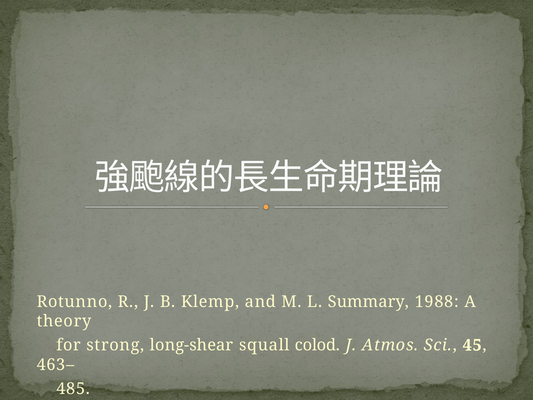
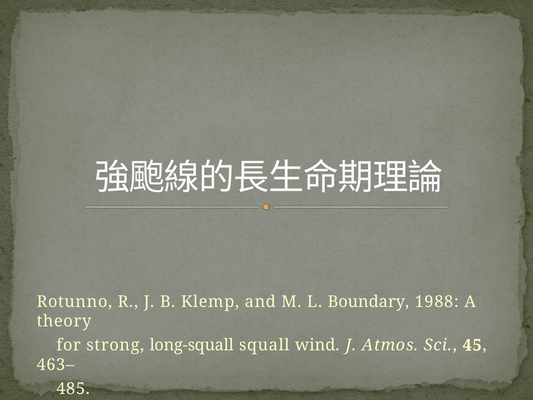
Summary: Summary -> Boundary
long-shear: long-shear -> long-squall
colod: colod -> wind
